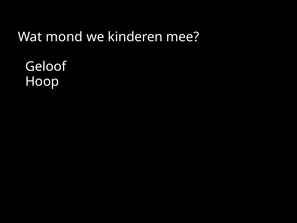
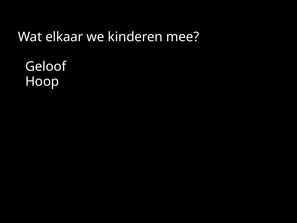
mond: mond -> elkaar
